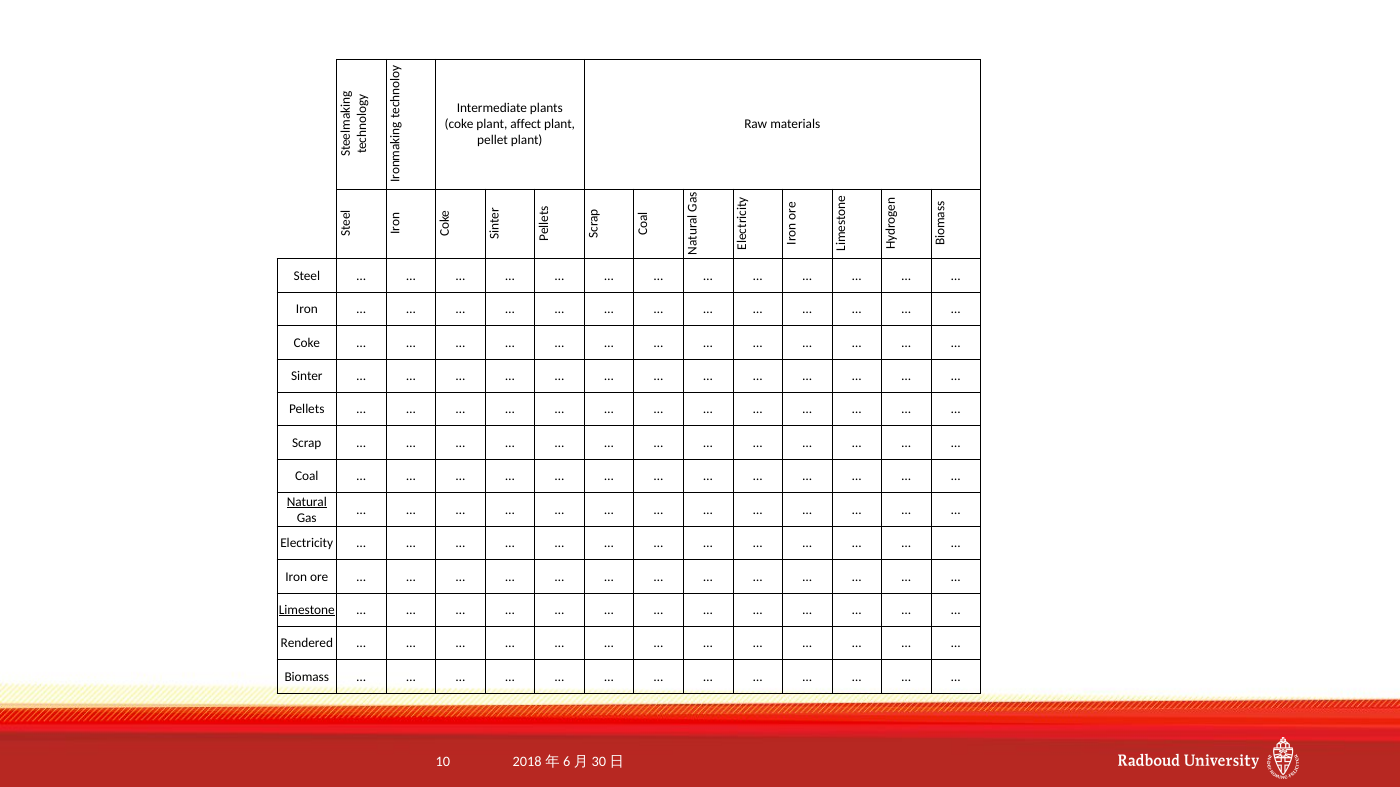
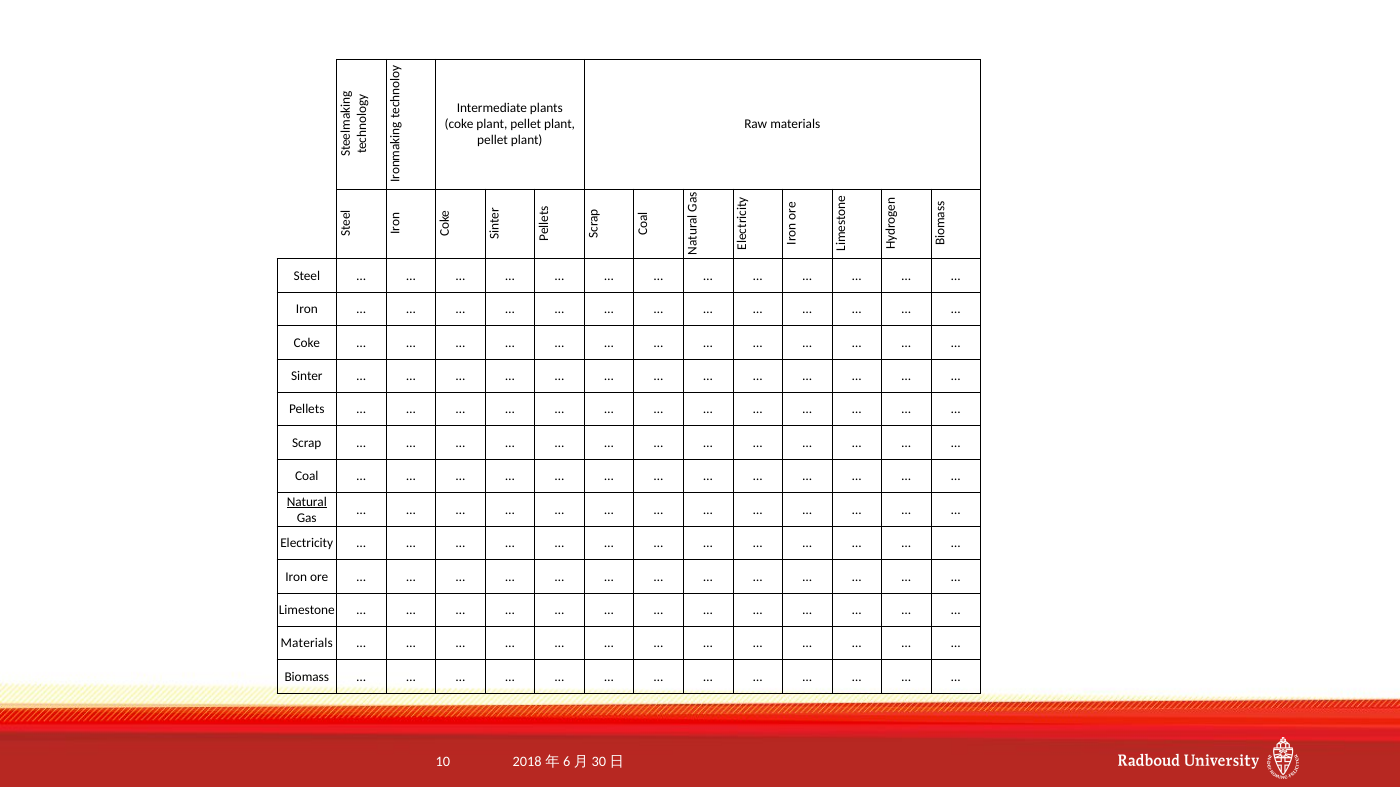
coke plant affect: affect -> pellet
Limestone underline: present -> none
Rendered at (307, 644): Rendered -> Materials
